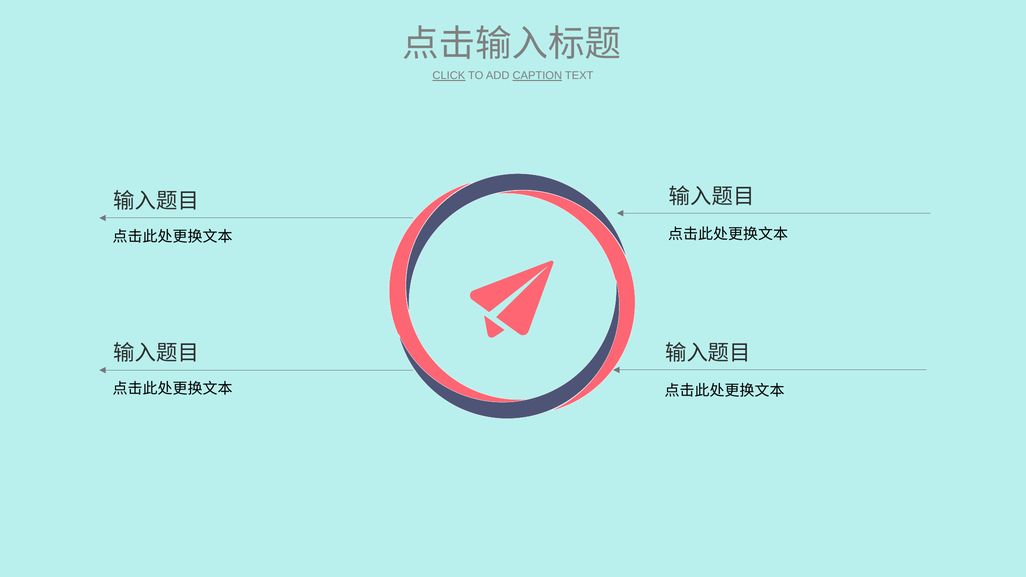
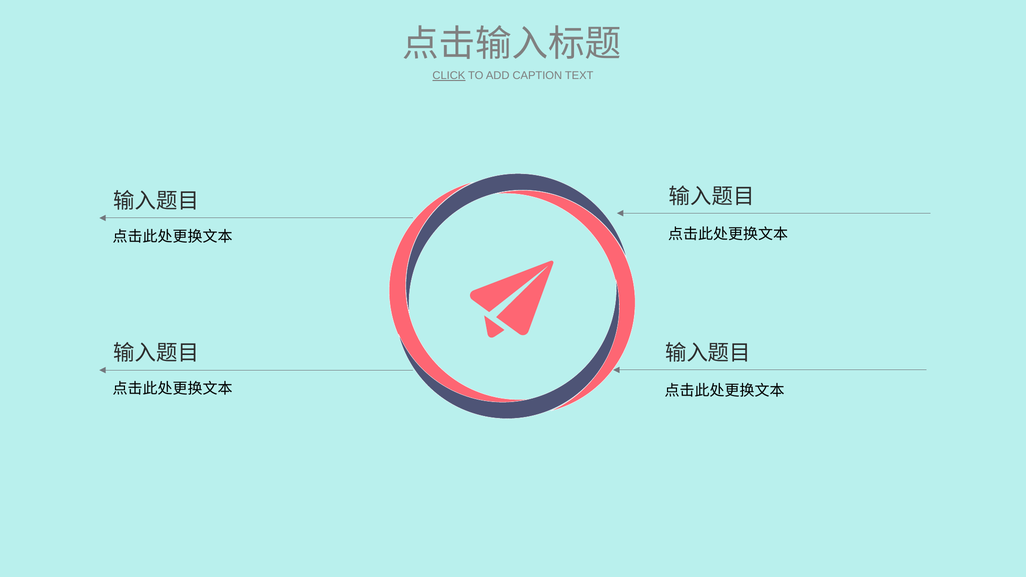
CAPTION underline: present -> none
